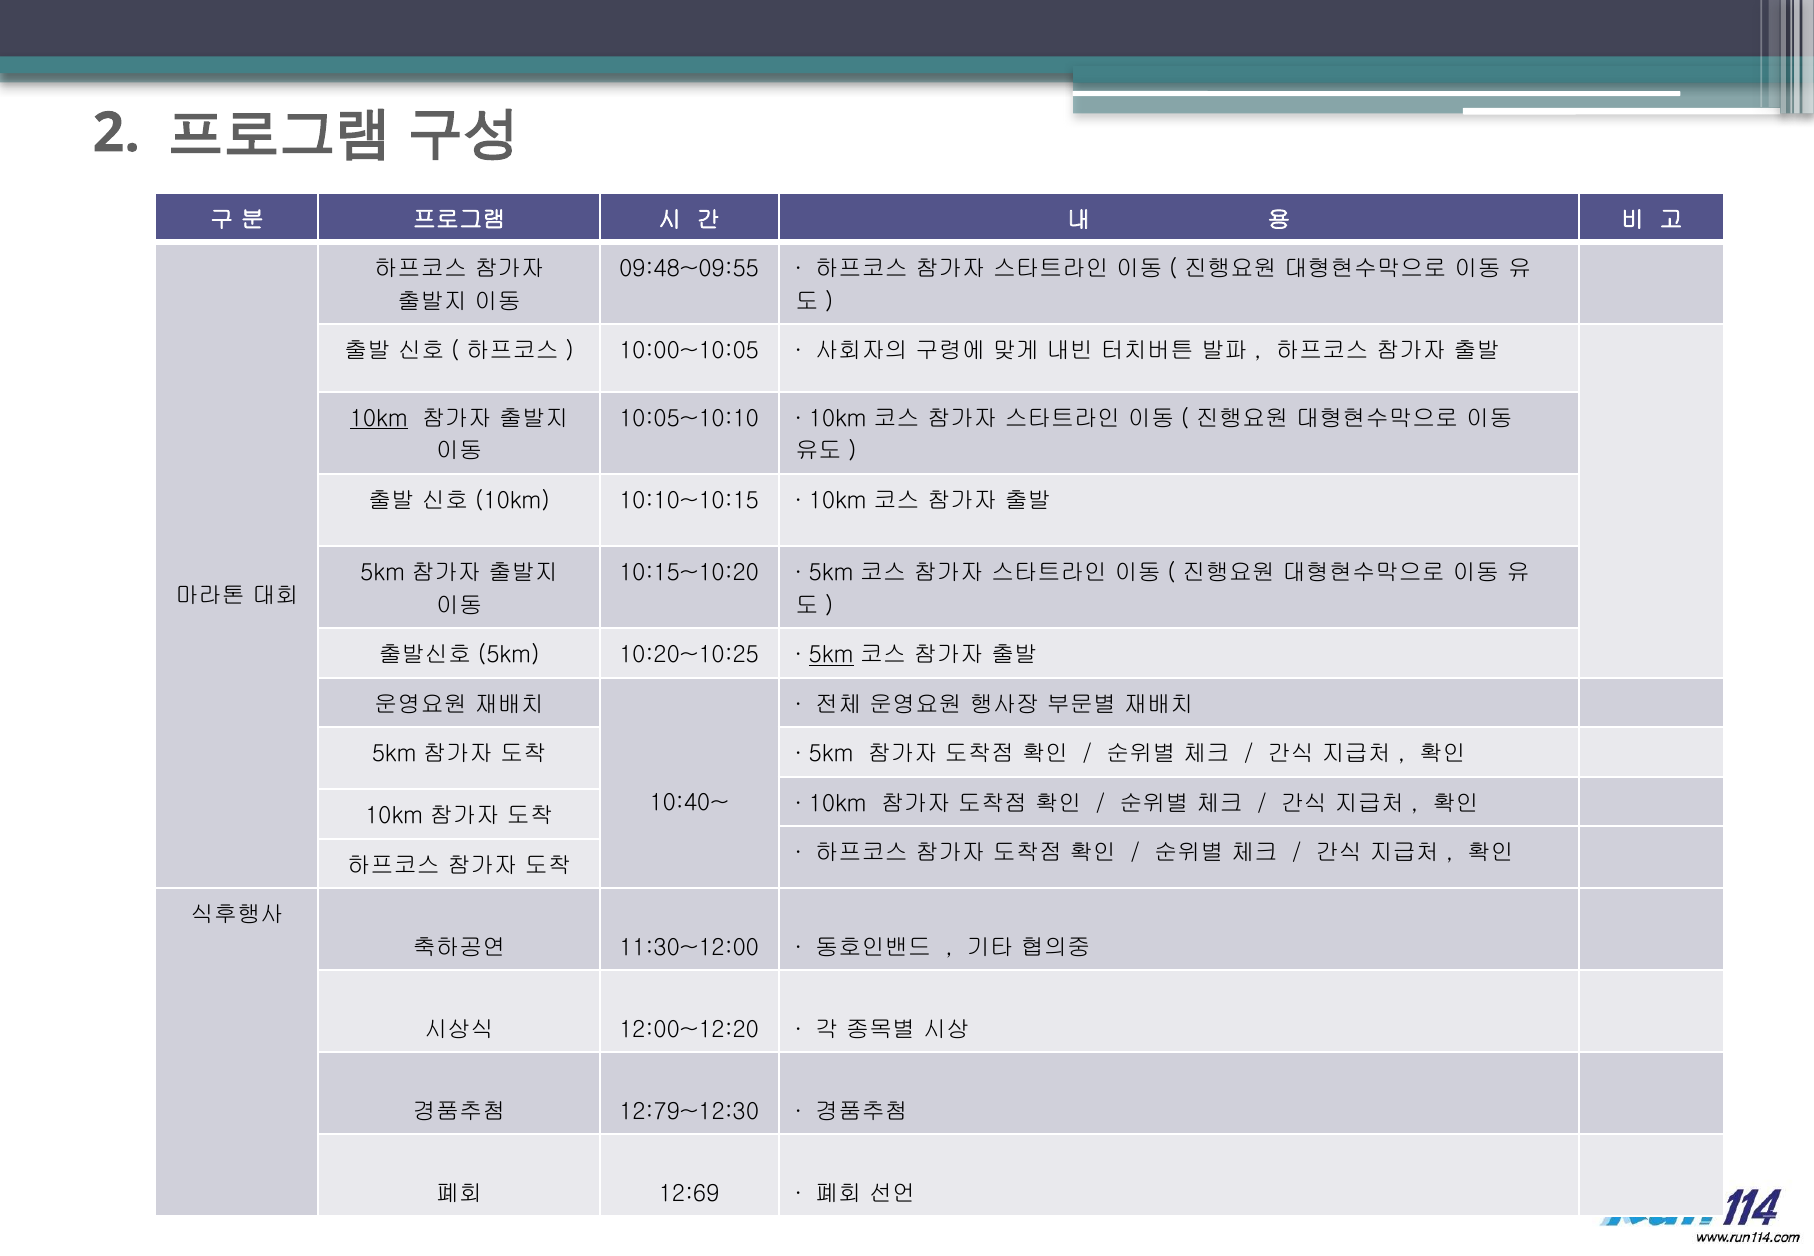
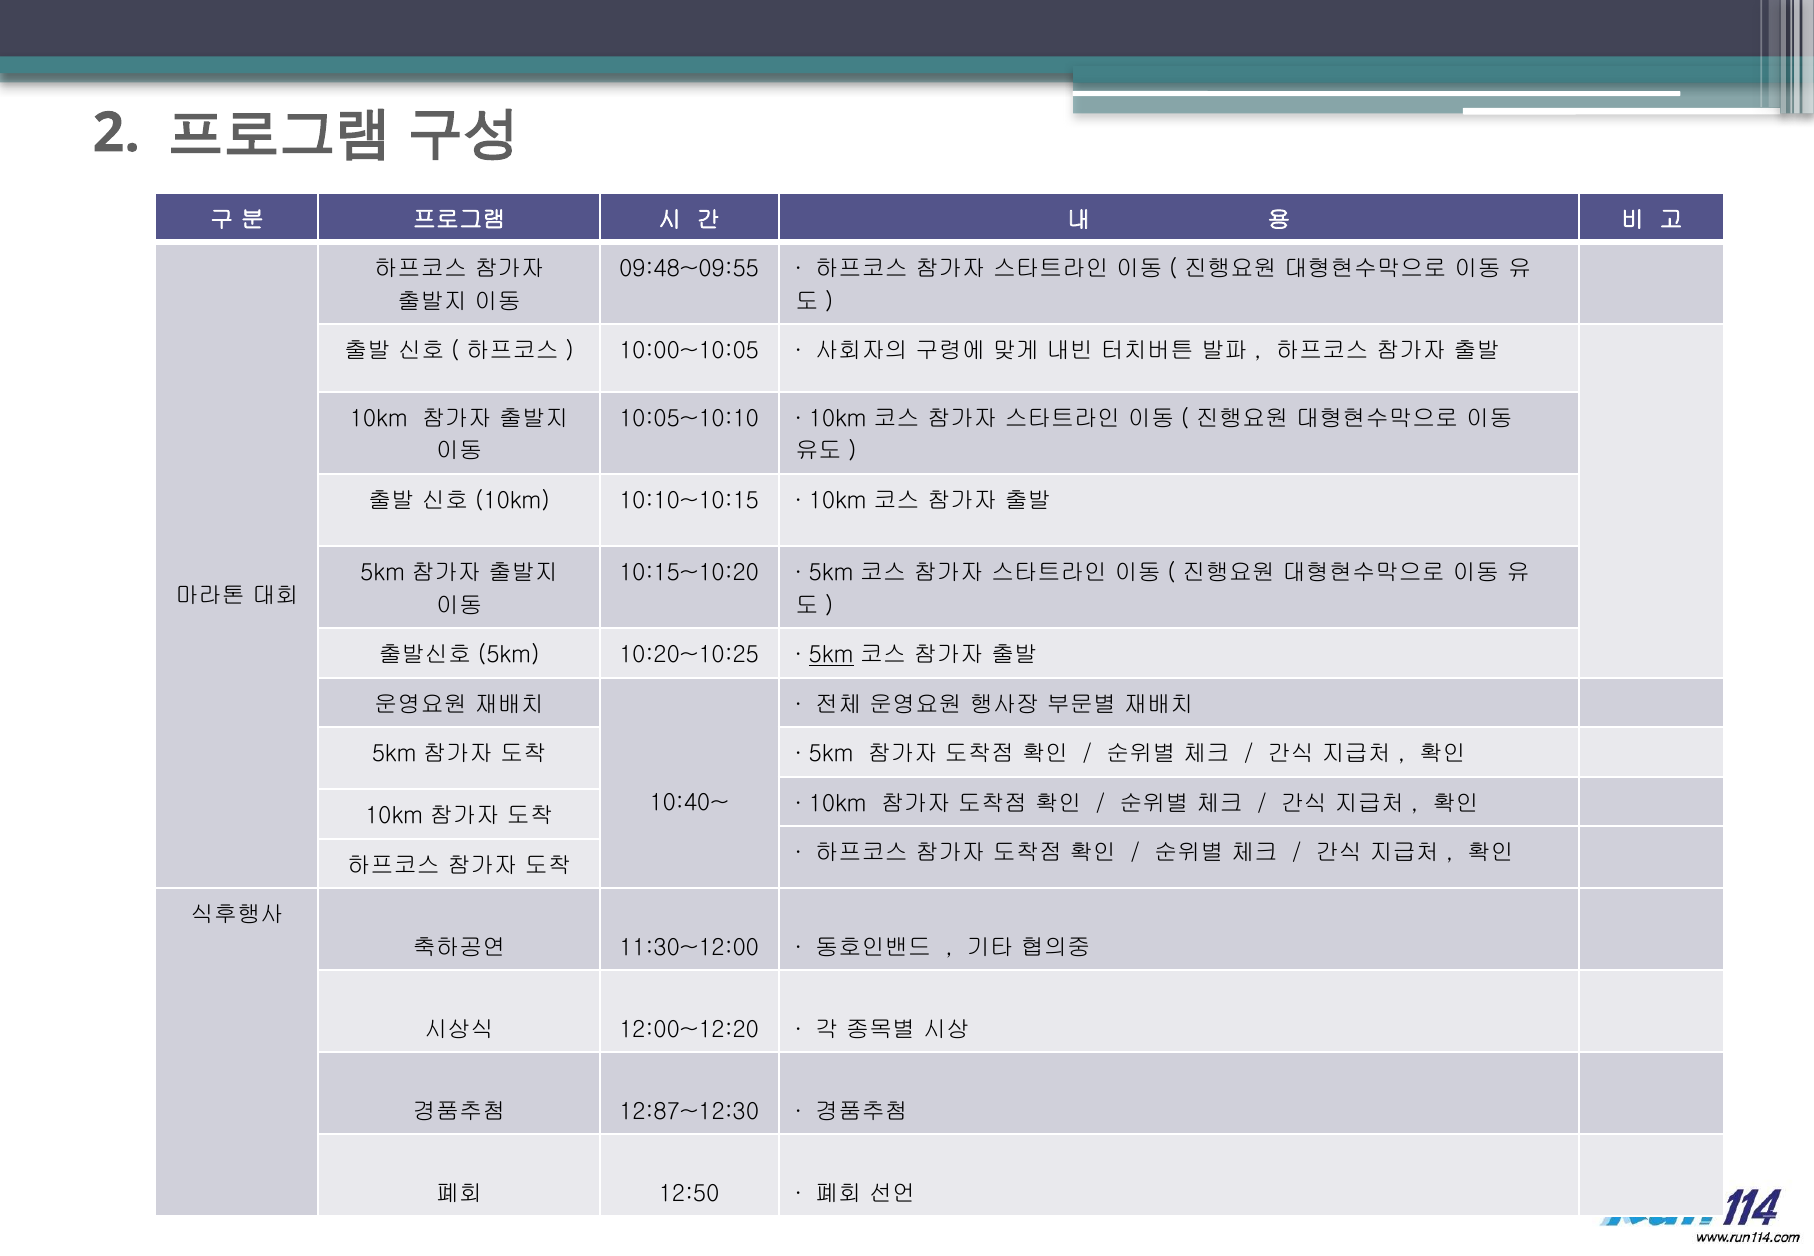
10km at (379, 419) underline: present -> none
12:79~12:30: 12:79~12:30 -> 12:87~12:30
12:69: 12:69 -> 12:50
